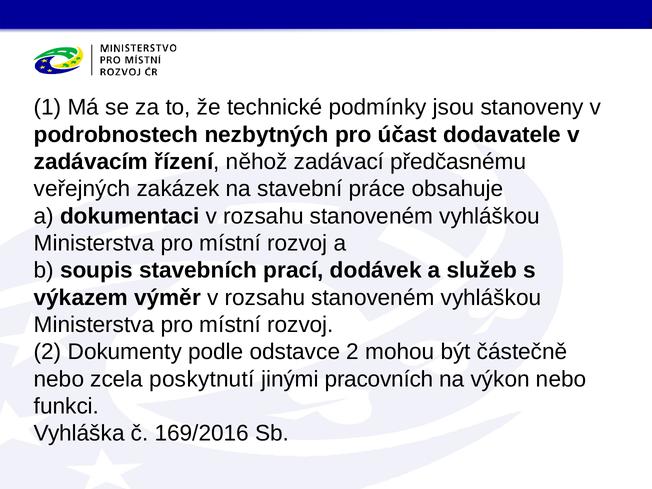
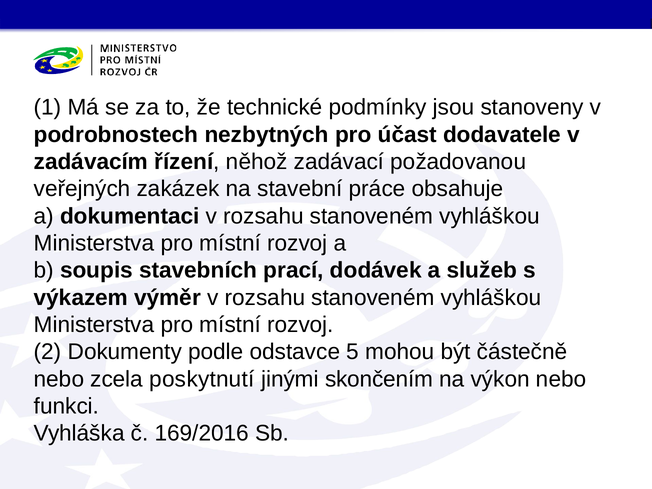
předčasnému: předčasnému -> požadovanou
odstavce 2: 2 -> 5
pracovních: pracovních -> skončením
